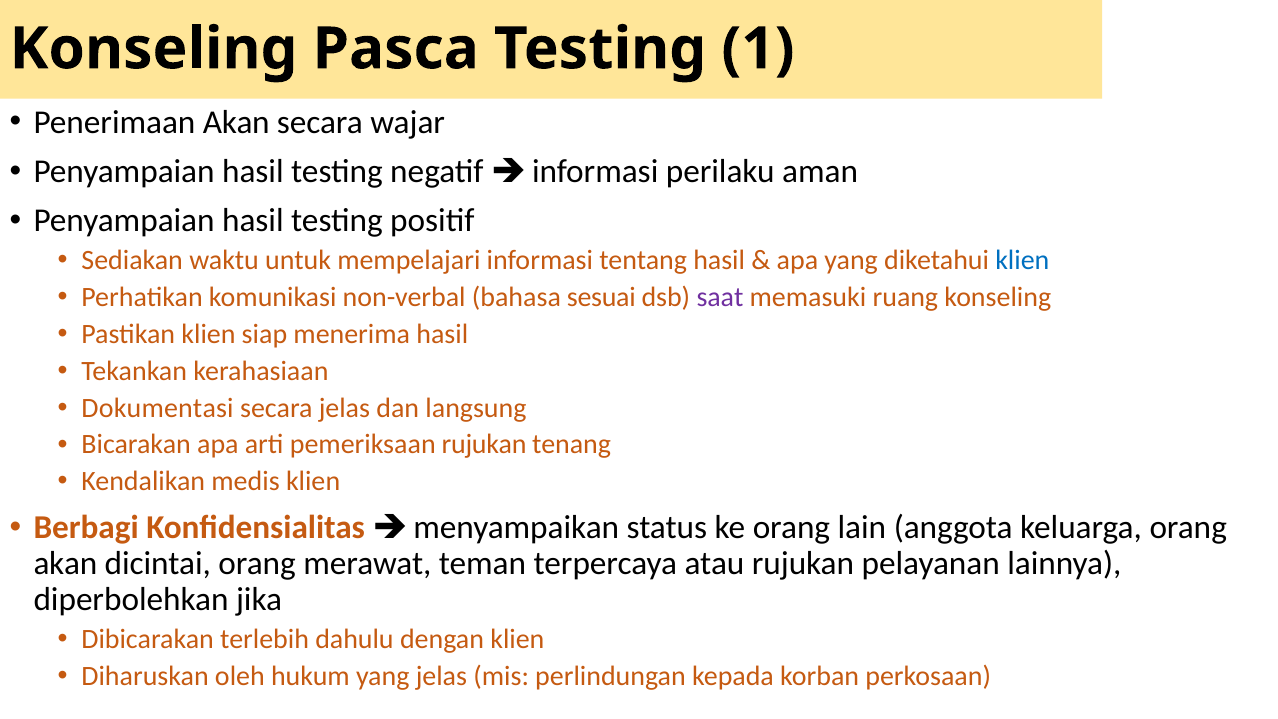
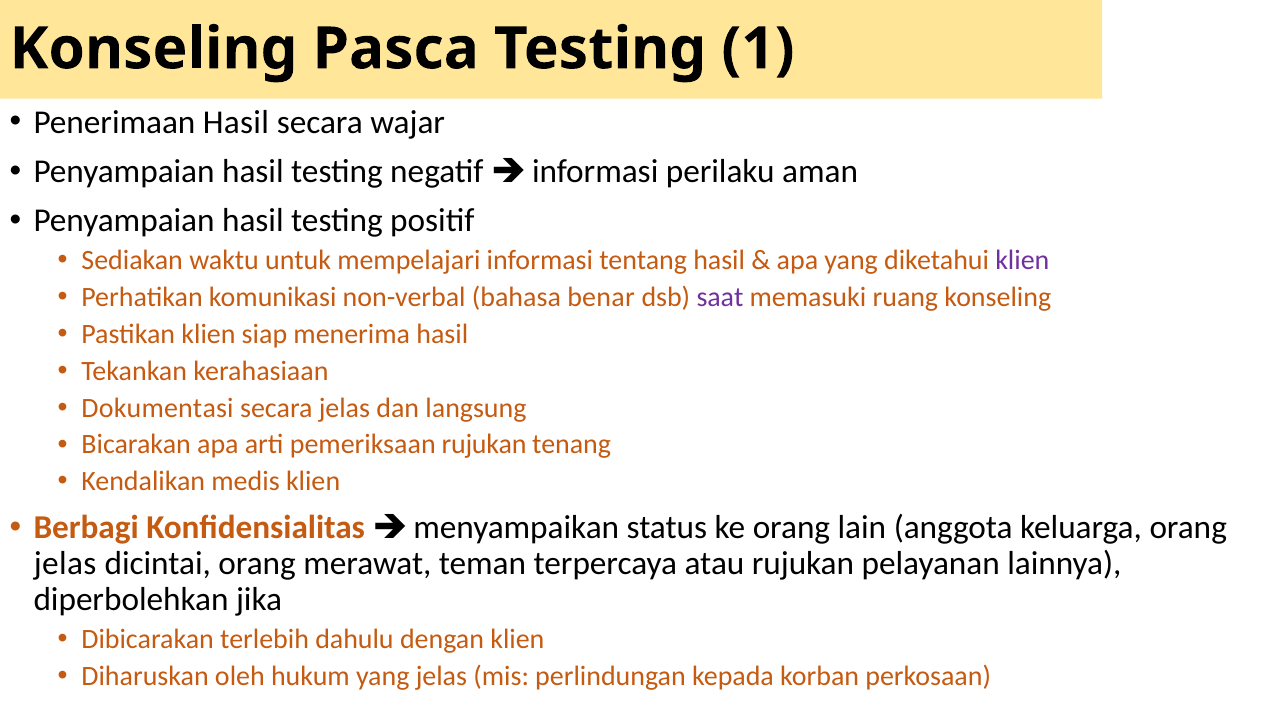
Penerimaan Akan: Akan -> Hasil
klien at (1022, 261) colour: blue -> purple
sesuai: sesuai -> benar
akan at (65, 564): akan -> jelas
